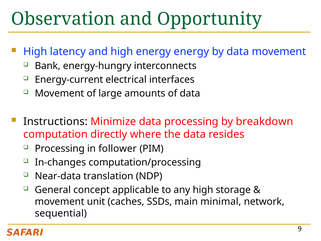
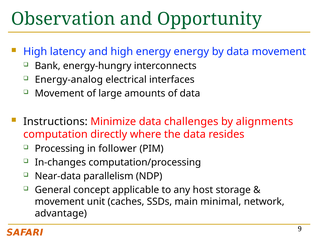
Energy-current: Energy-current -> Energy-analog
data processing: processing -> challenges
breakdown: breakdown -> alignments
translation: translation -> parallelism
any high: high -> host
sequential: sequential -> advantage
